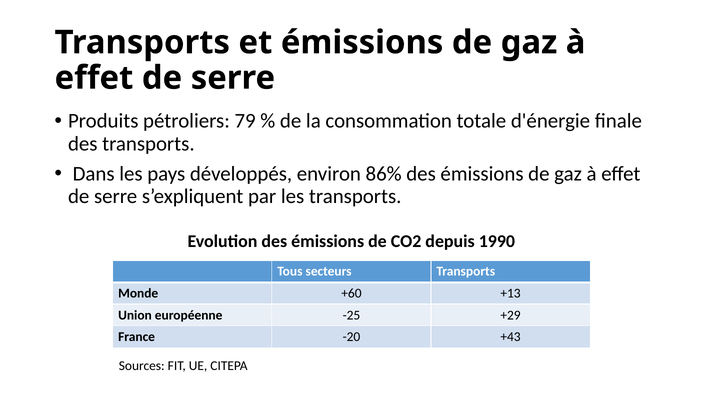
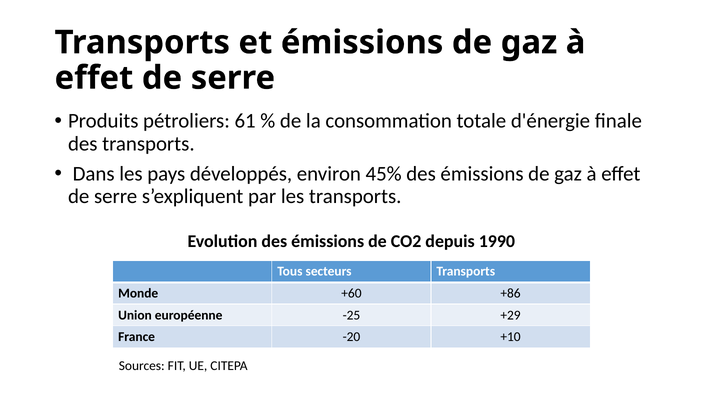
79: 79 -> 61
86%: 86% -> 45%
+13: +13 -> +86
+43: +43 -> +10
